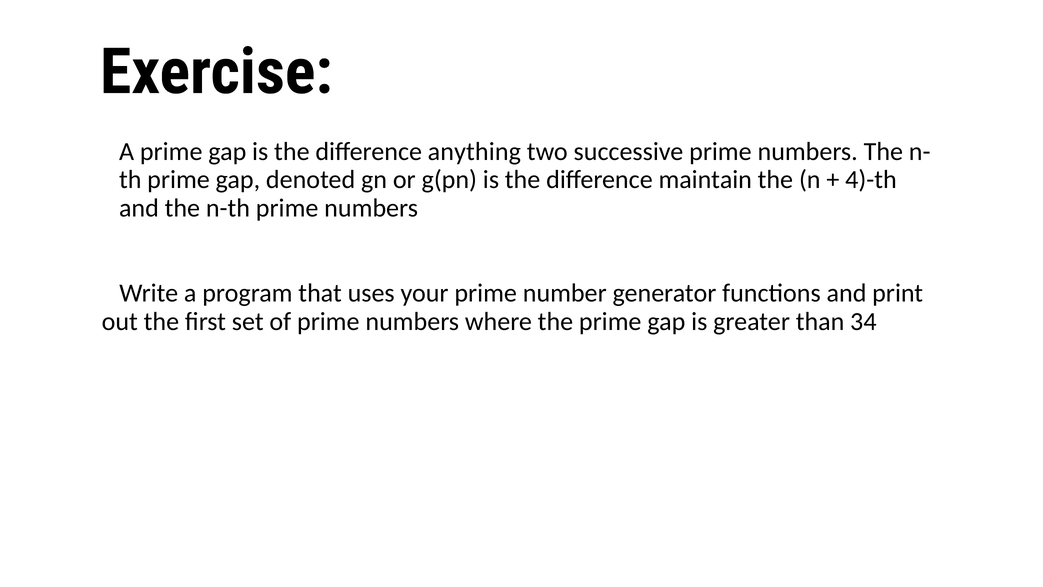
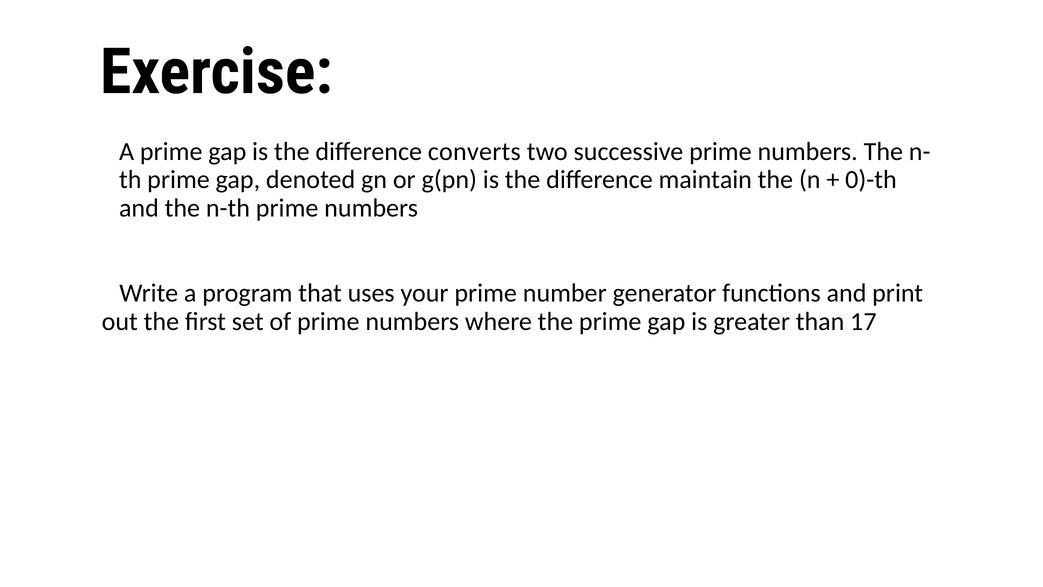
anything: anything -> converts
4)-th: 4)-th -> 0)-th
34: 34 -> 17
